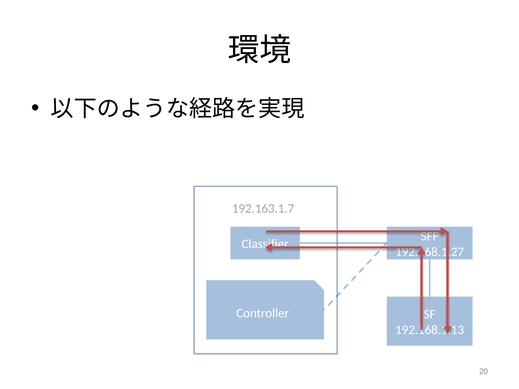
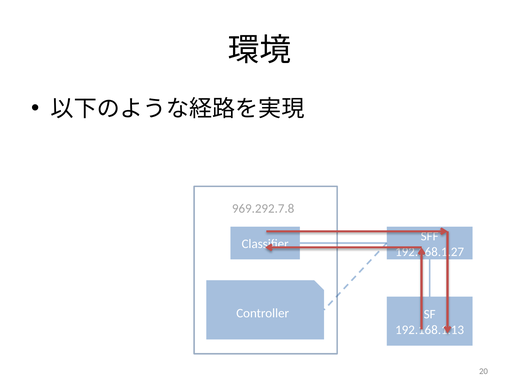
192.163.1.7: 192.163.1.7 -> 969.292.7.8
